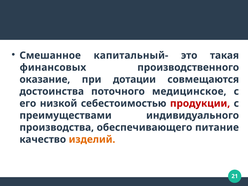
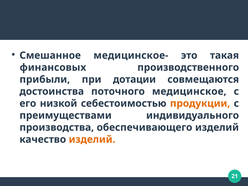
капитальный-: капитальный- -> медицинское-
оказание: оказание -> прибыли
продукции colour: red -> orange
обеспечивающего питание: питание -> изделий
